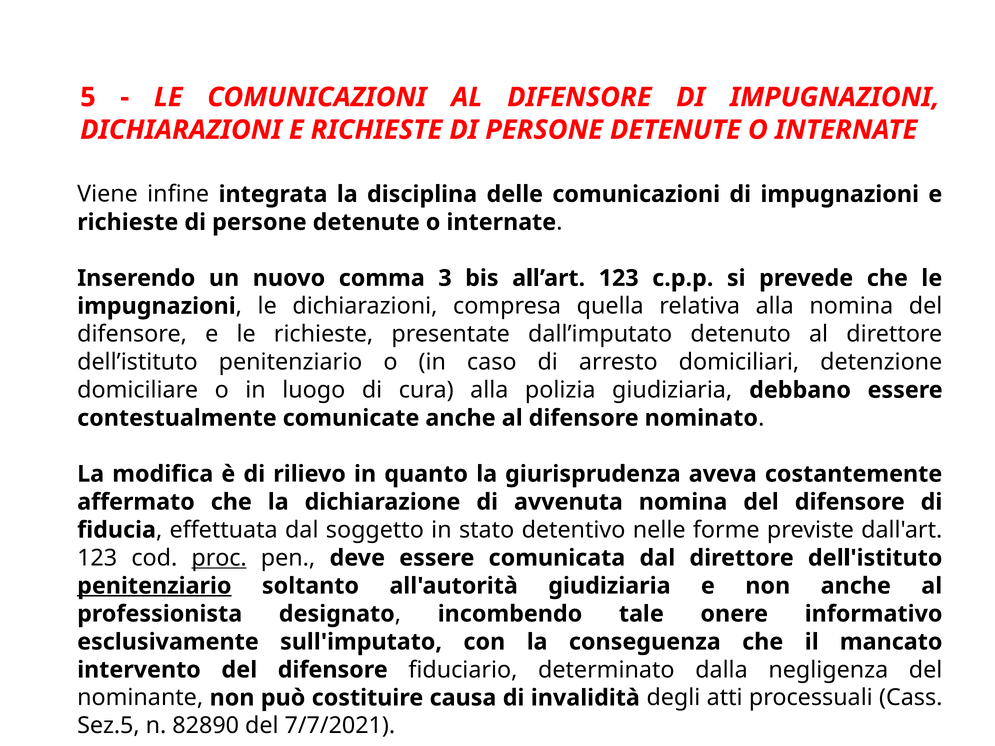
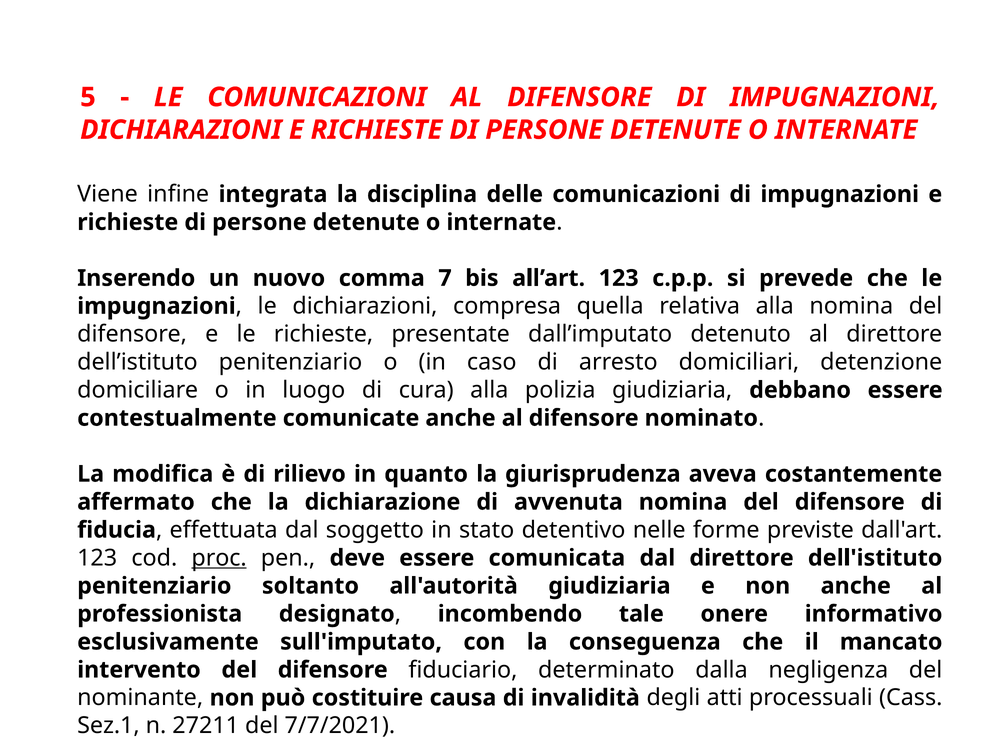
3: 3 -> 7
penitenziario at (154, 586) underline: present -> none
Sez.5: Sez.5 -> Sez.1
82890: 82890 -> 27211
